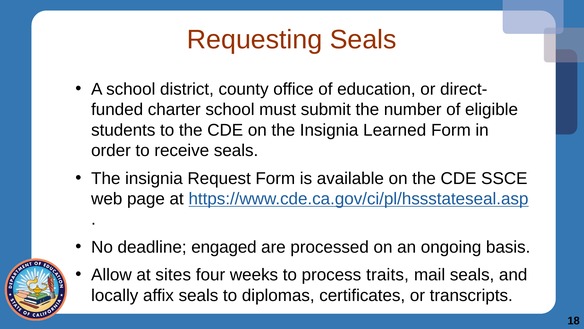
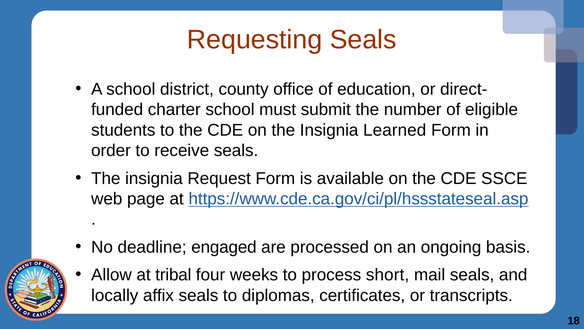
sites: sites -> tribal
traits: traits -> short
